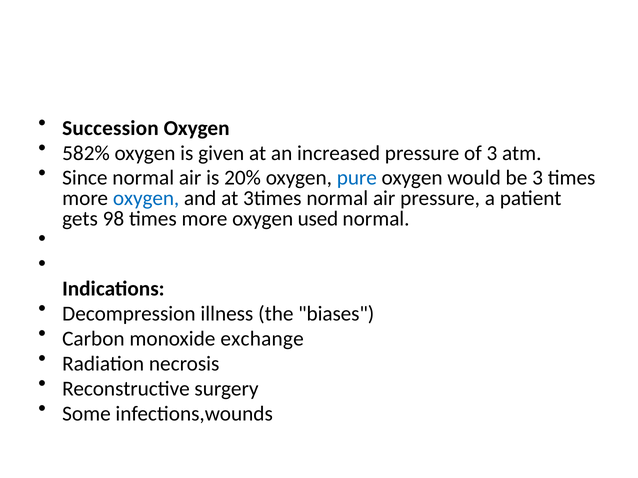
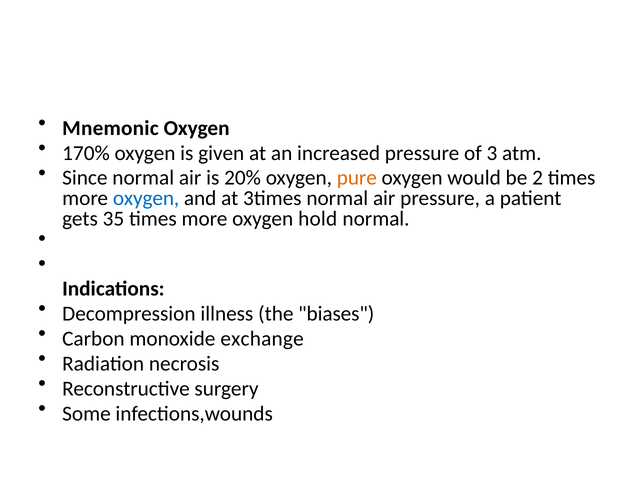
Succession: Succession -> Mnemonic
582%: 582% -> 170%
pure colour: blue -> orange
be 3: 3 -> 2
98: 98 -> 35
used: used -> hold
